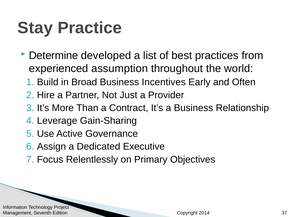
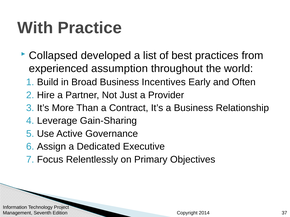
Stay: Stay -> With
Determine: Determine -> Collapsed
